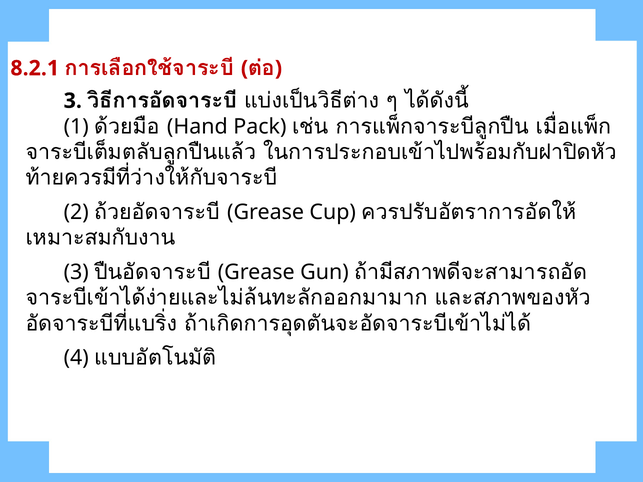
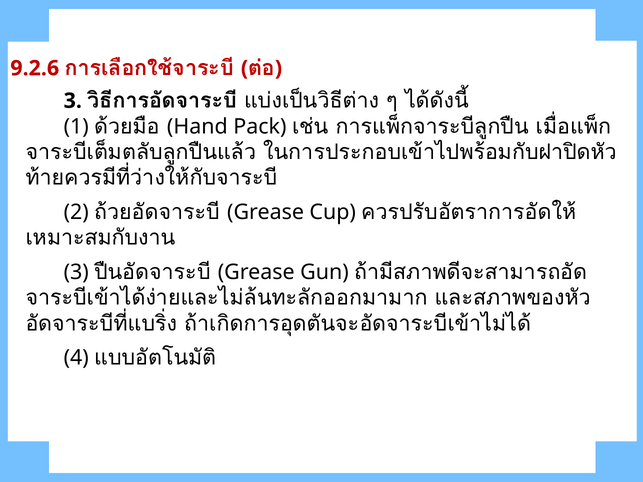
8.2.1: 8.2.1 -> 9.2.6
